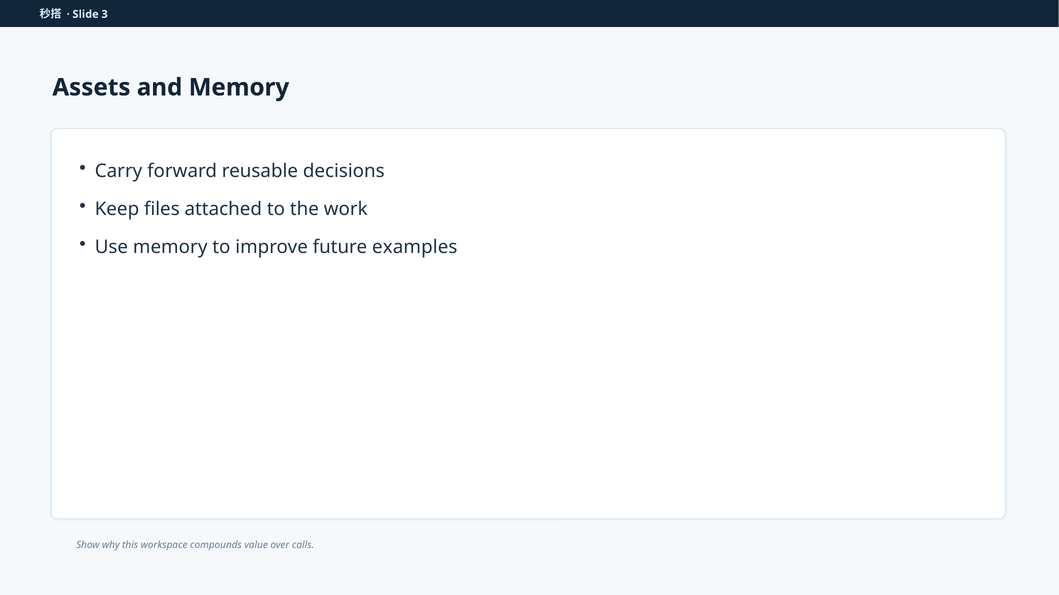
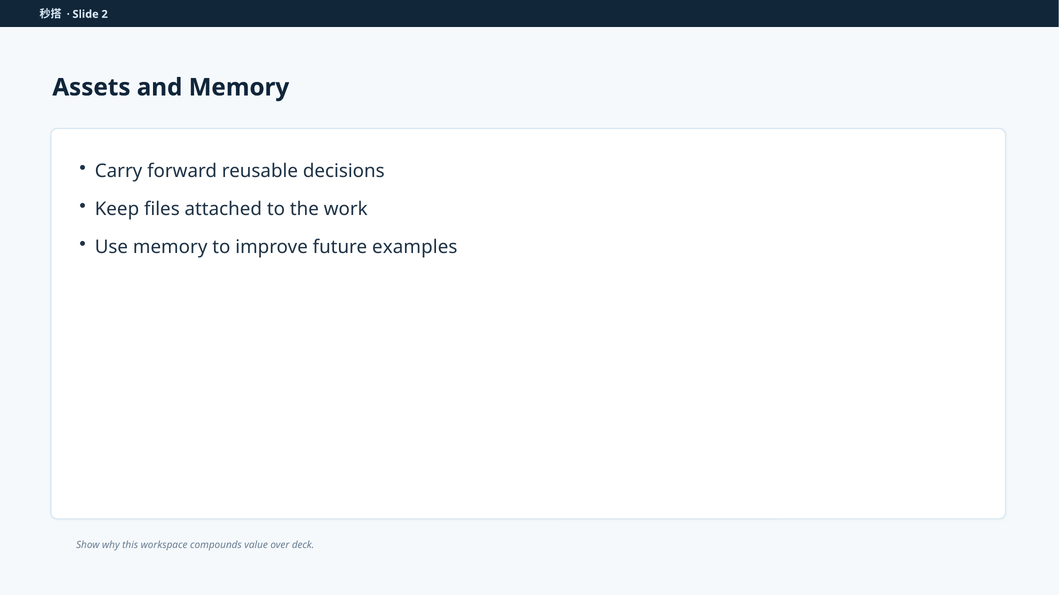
3: 3 -> 2
calls: calls -> deck
